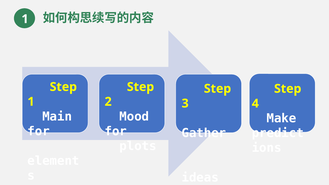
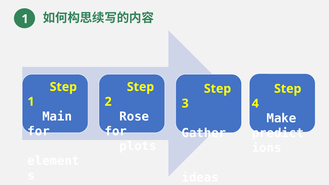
Mood: Mood -> Rose
